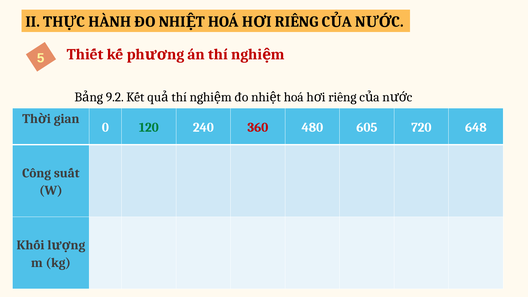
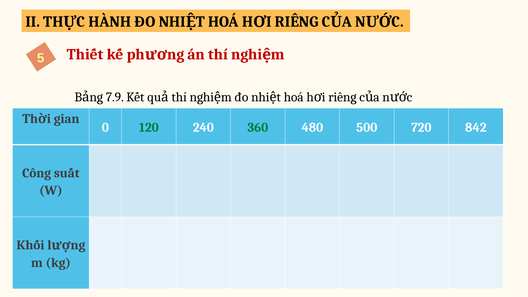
9.2: 9.2 -> 7.9
360 colour: red -> green
605: 605 -> 500
648: 648 -> 842
